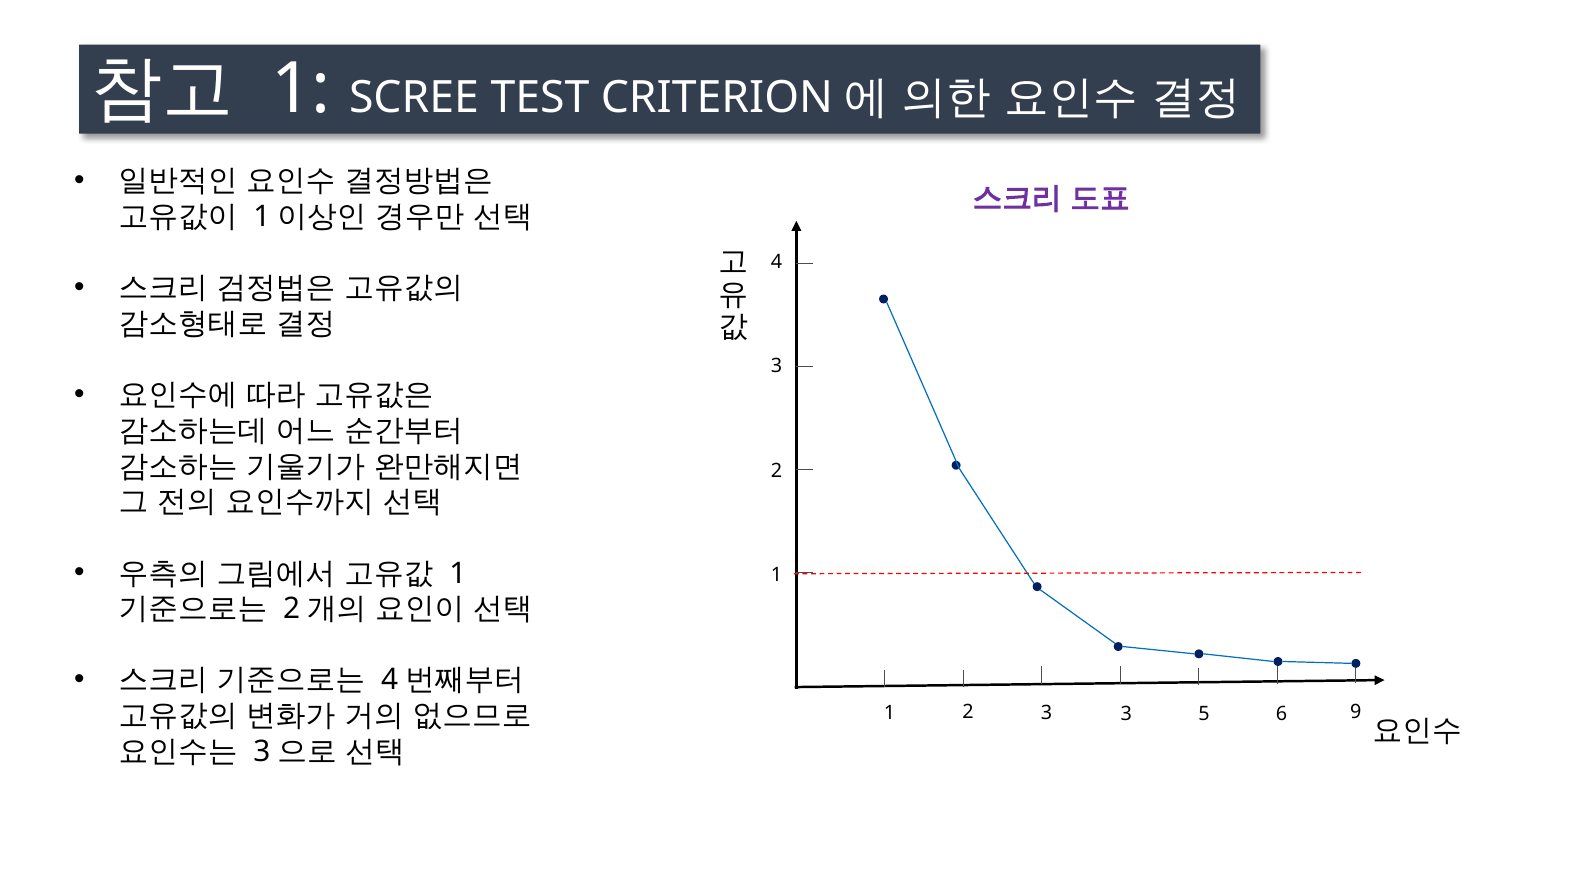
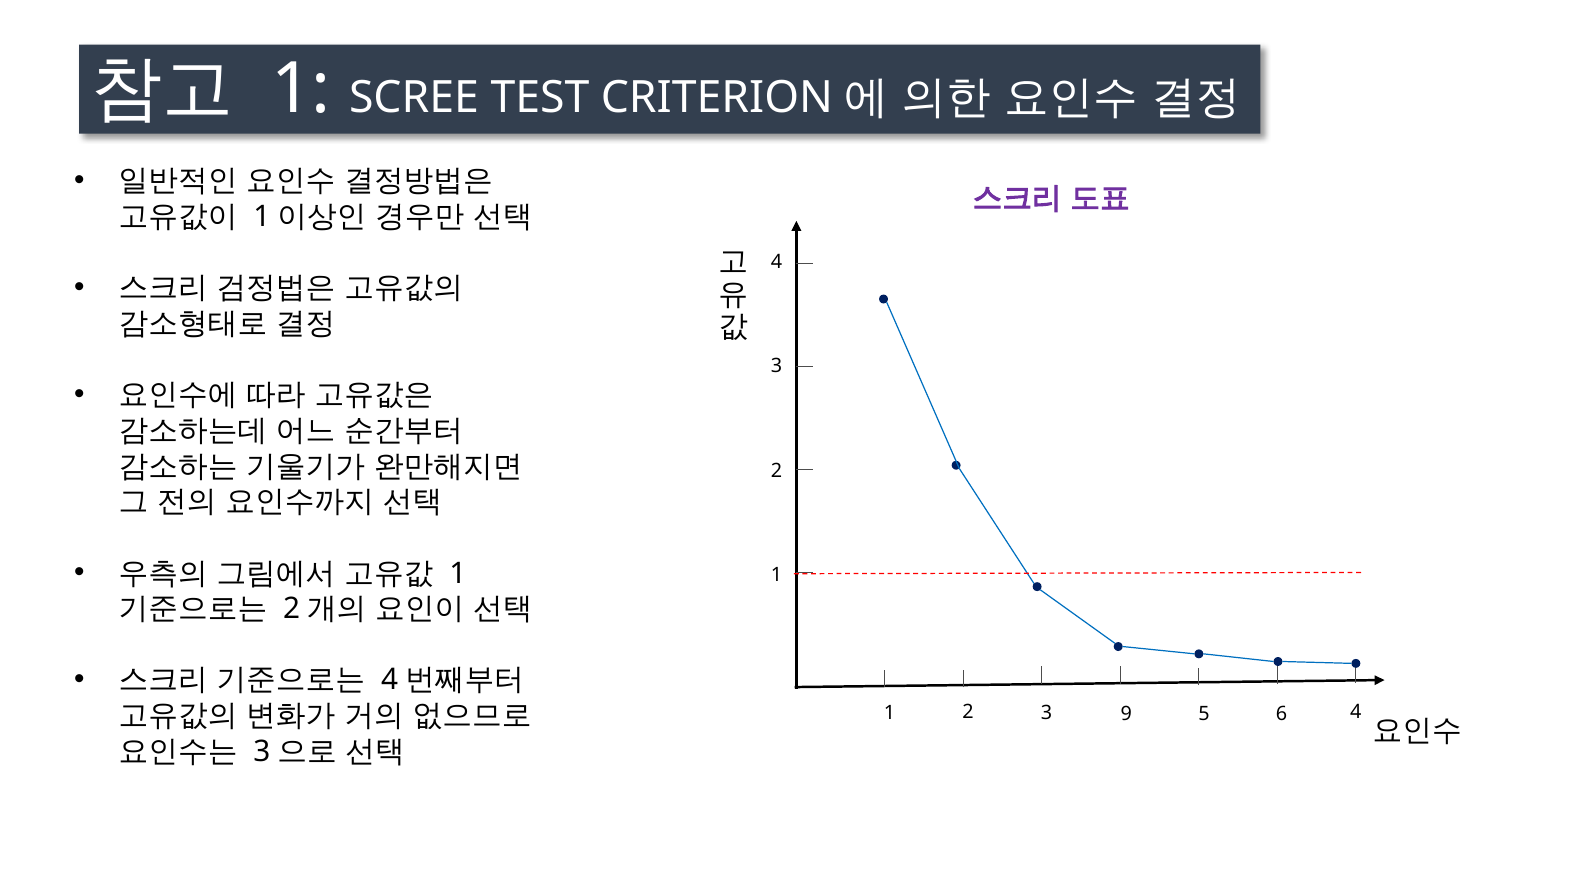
3 3: 3 -> 9
6 9: 9 -> 4
